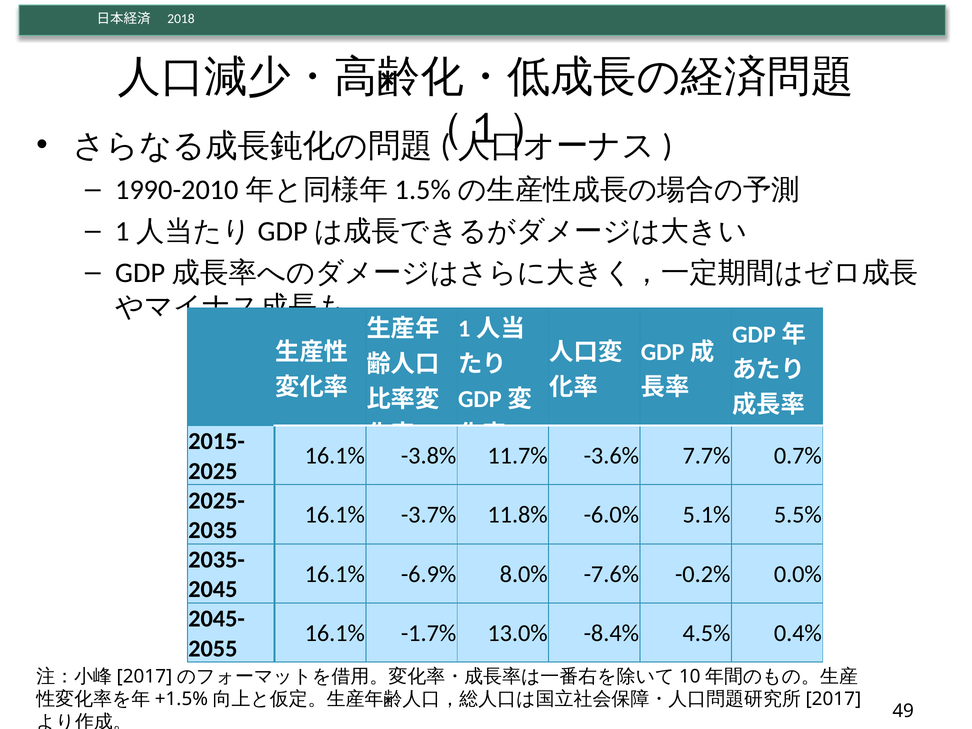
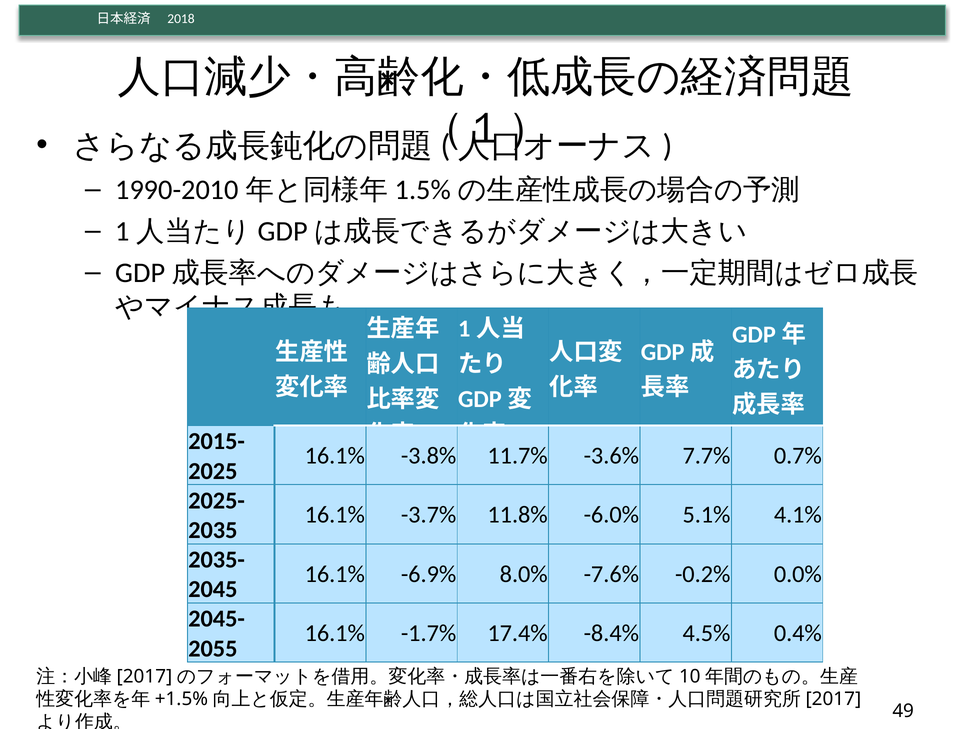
5.5%: 5.5% -> 4.1%
13.0%: 13.0% -> 17.4%
